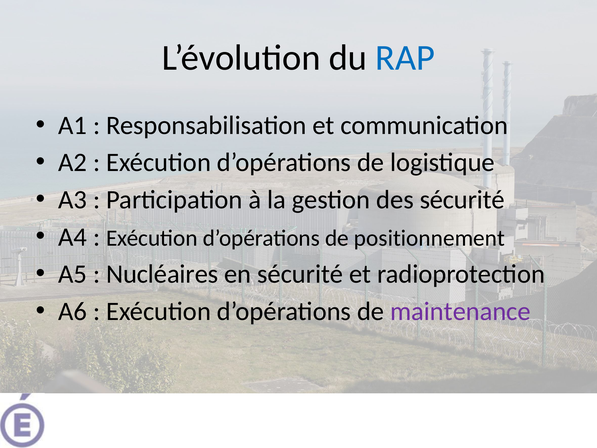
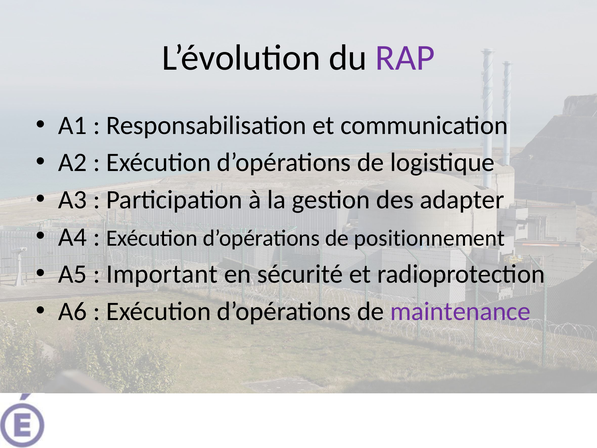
RAP colour: blue -> purple
des sécurité: sécurité -> adapter
Nucléaires: Nucléaires -> Important
